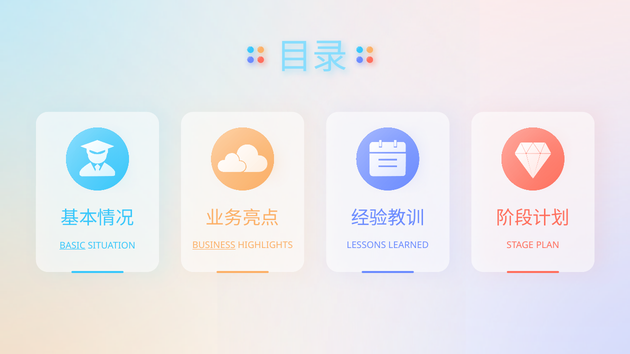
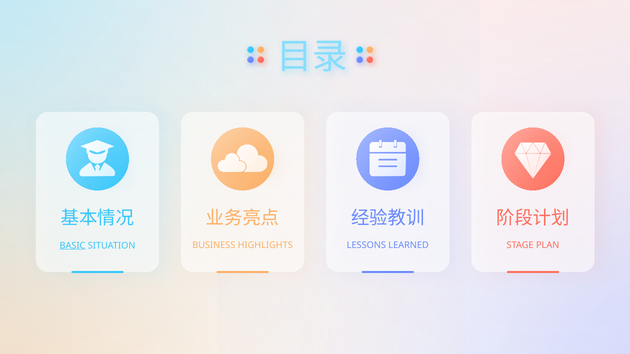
BUSINESS underline: present -> none
